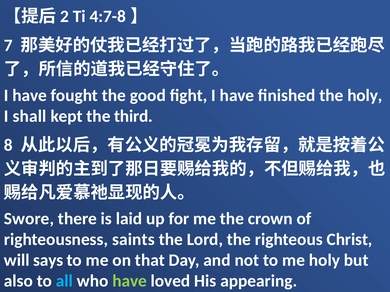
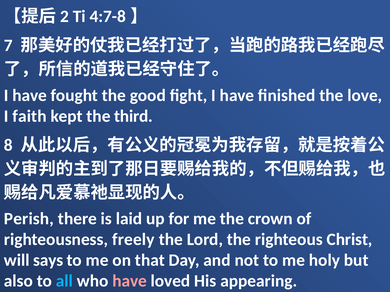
the holy: holy -> love
shall: shall -> faith
Swore: Swore -> Perish
saints: saints -> freely
have at (130, 282) colour: light green -> pink
